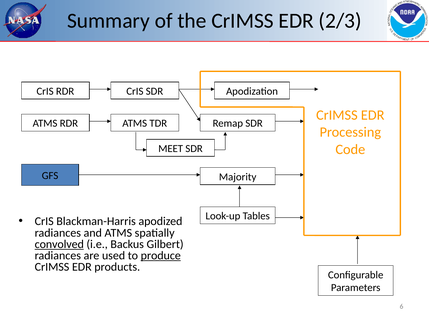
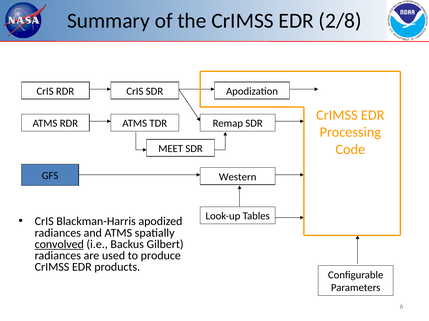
2/3: 2/3 -> 2/8
Majority: Majority -> Western
produce underline: present -> none
